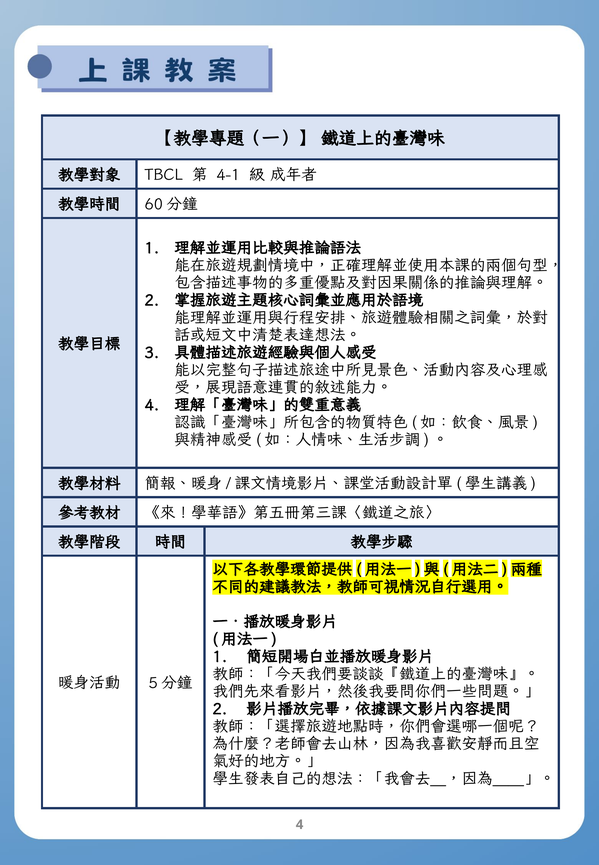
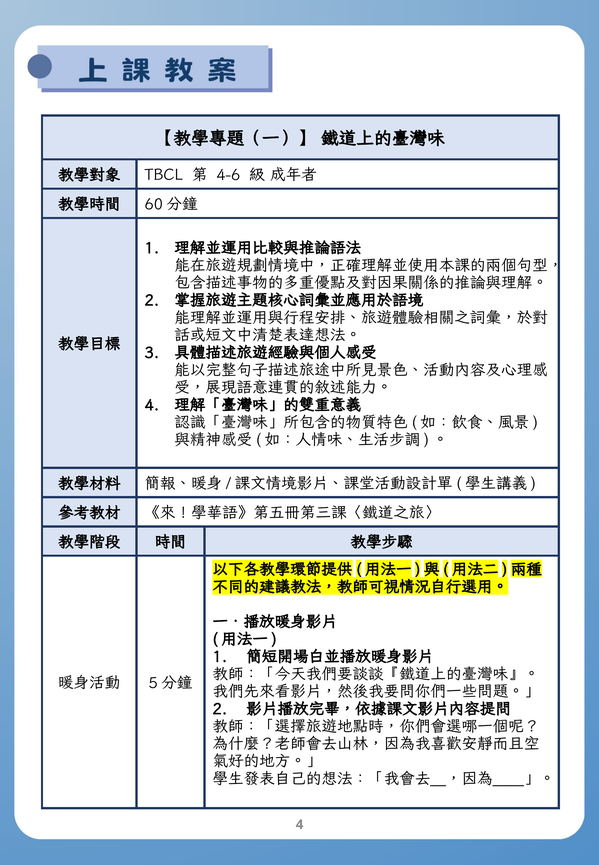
4-1: 4-1 -> 4-6
